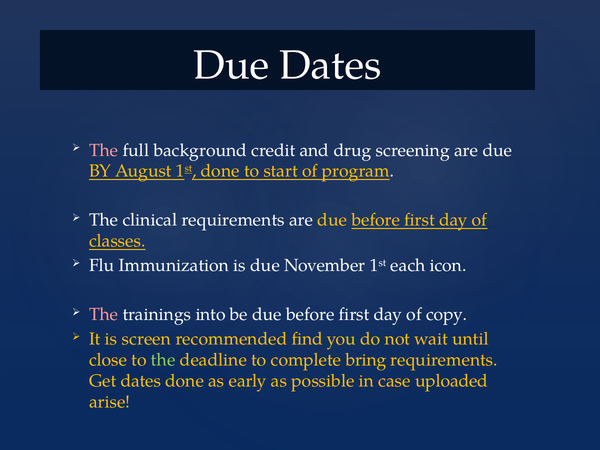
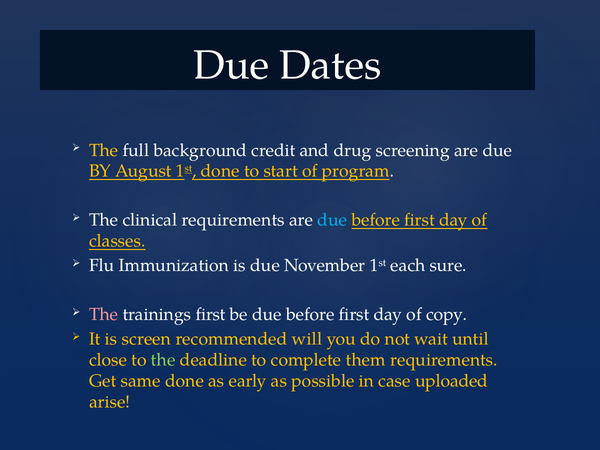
The at (104, 150) colour: pink -> yellow
due at (332, 220) colour: yellow -> light blue
icon: icon -> sure
trainings into: into -> first
find: find -> will
bring: bring -> them
Get dates: dates -> same
